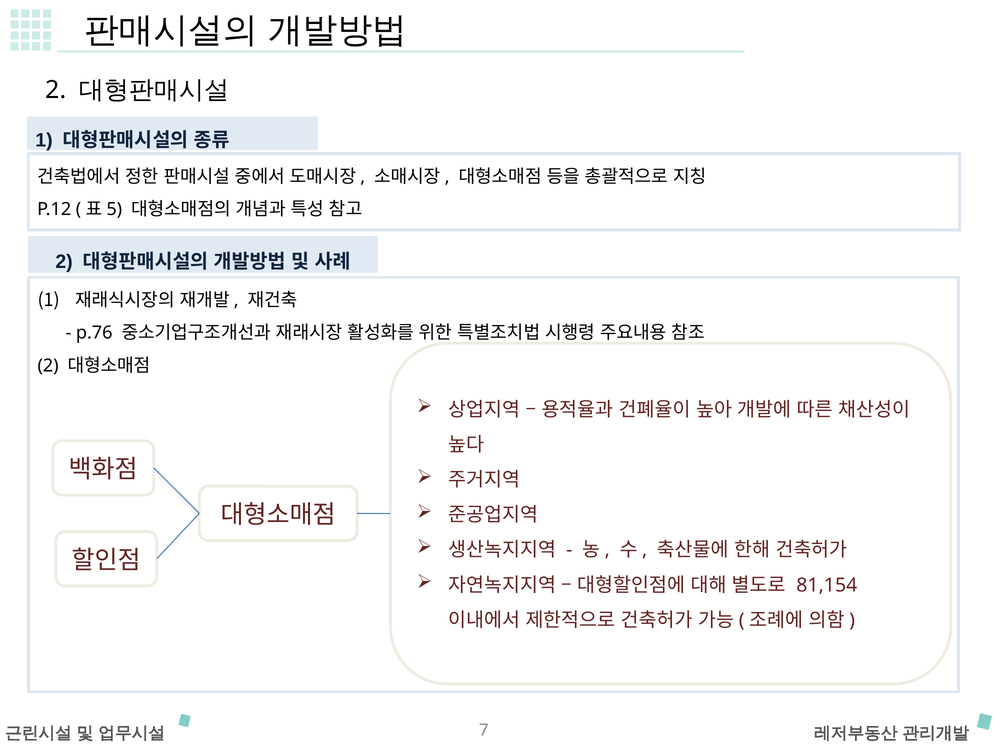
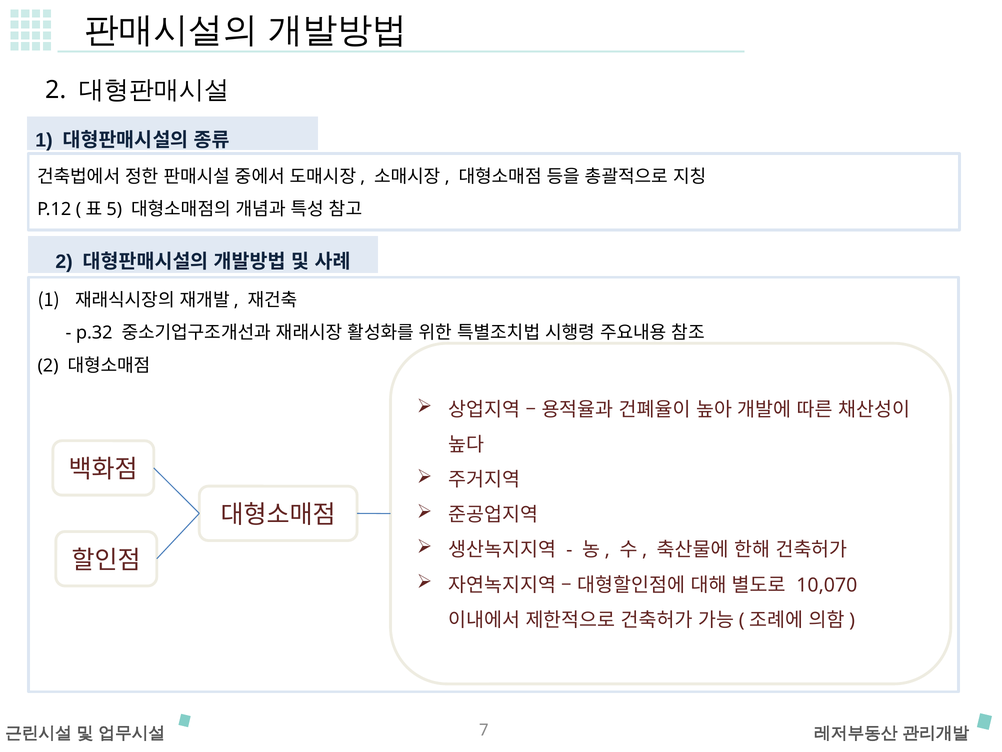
p.76: p.76 -> p.32
81,154: 81,154 -> 10,070
